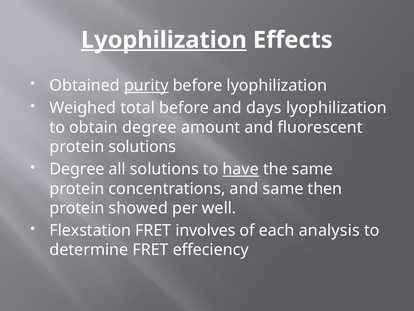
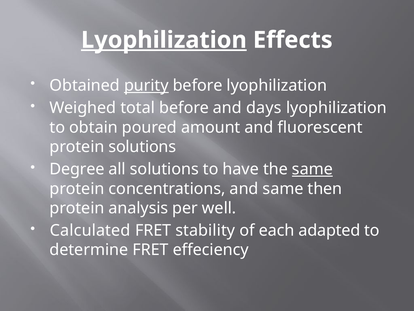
obtain degree: degree -> poured
have underline: present -> none
same at (312, 169) underline: none -> present
showed: showed -> analysis
Flexstation: Flexstation -> Calculated
involves: involves -> stability
analysis: analysis -> adapted
